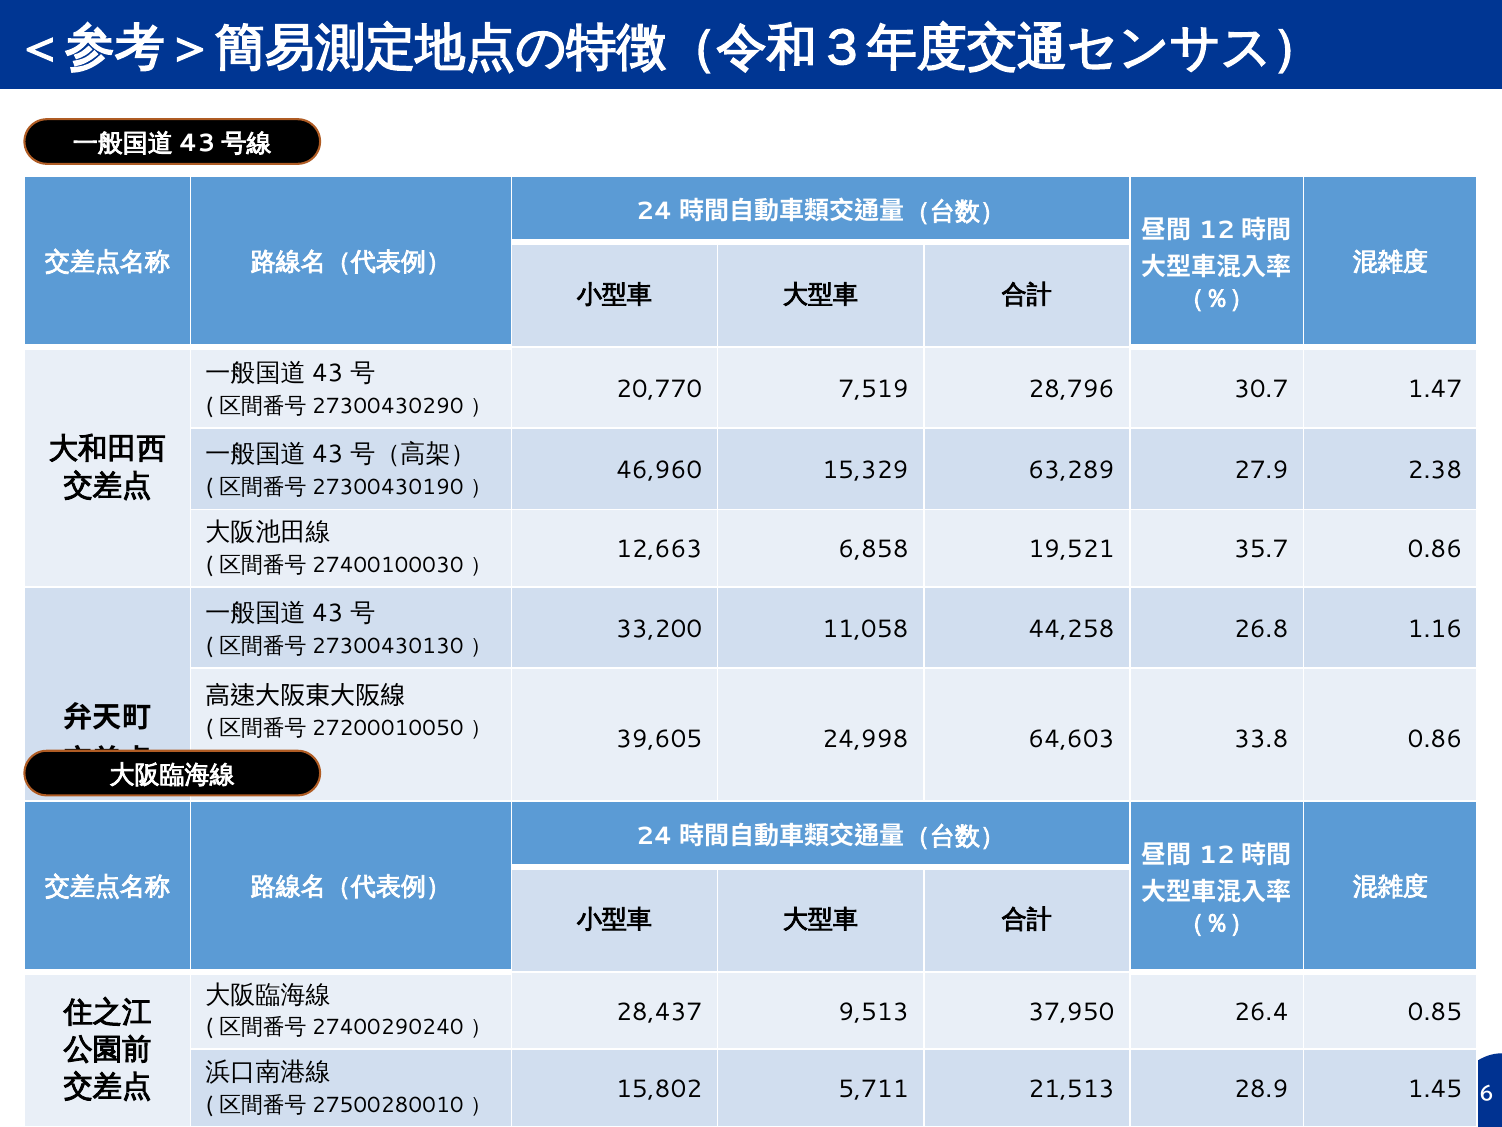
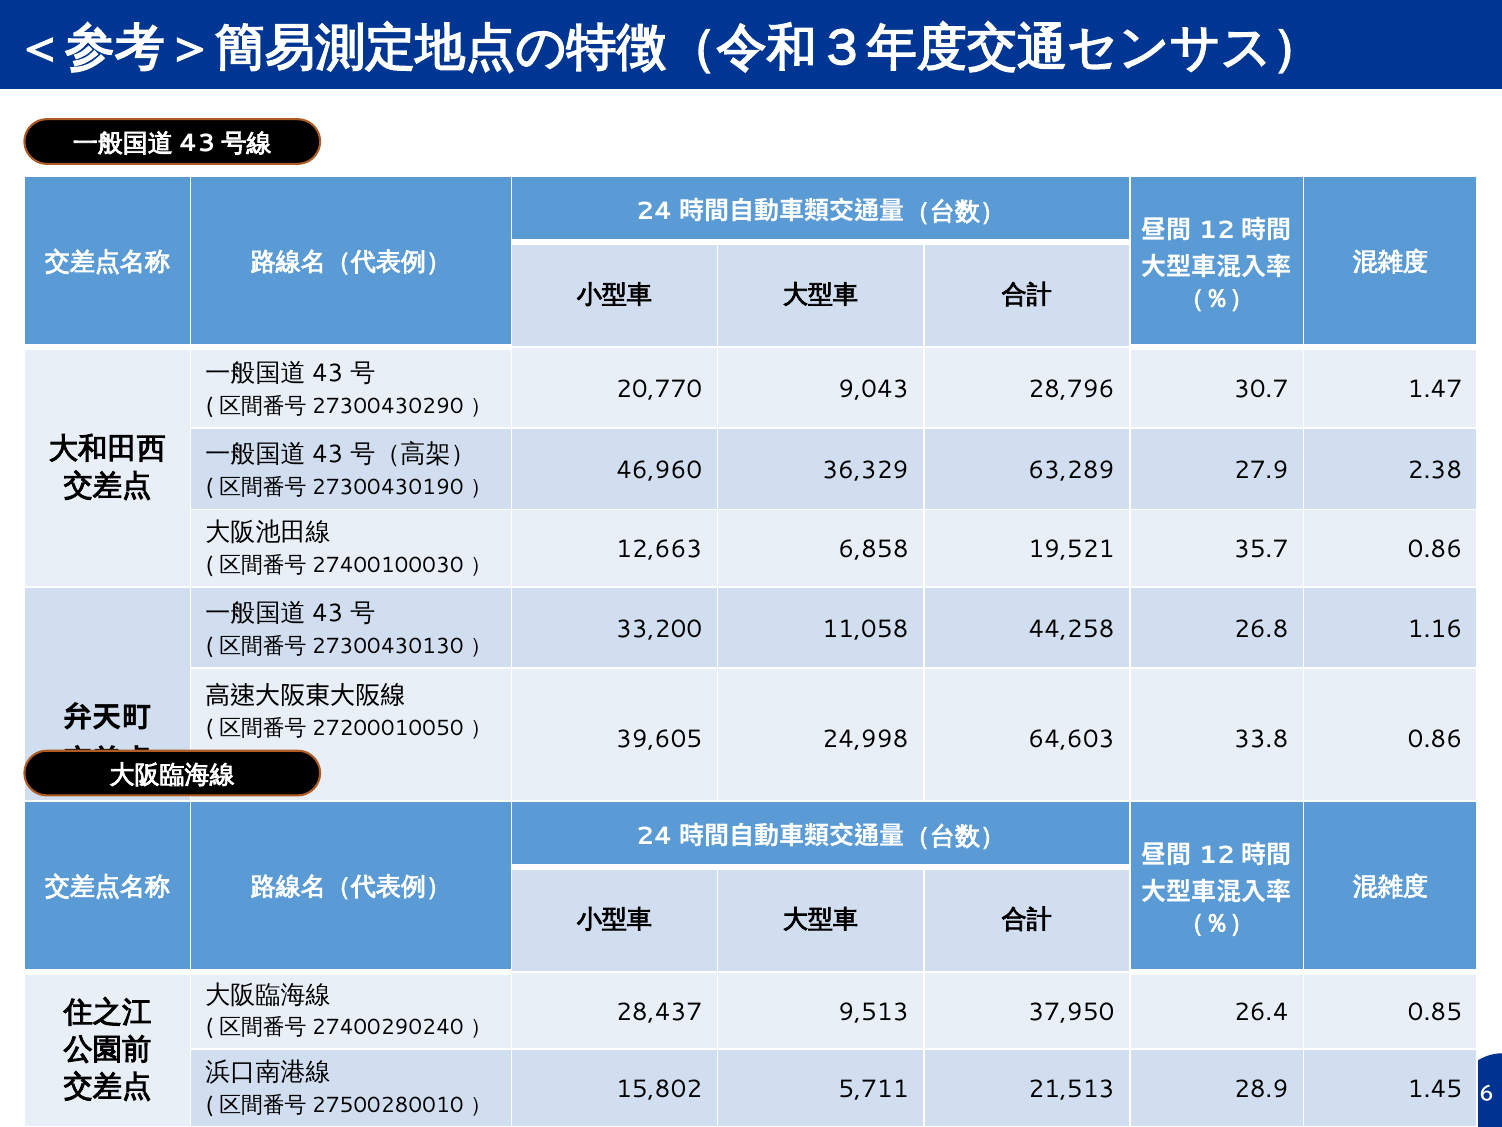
7,519: 7,519 -> 9,043
15,329: 15,329 -> 36,329
